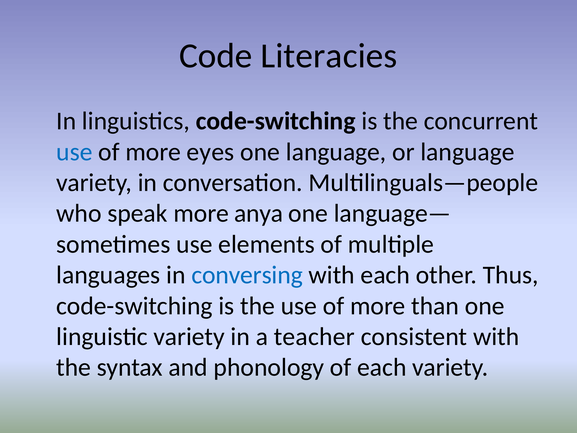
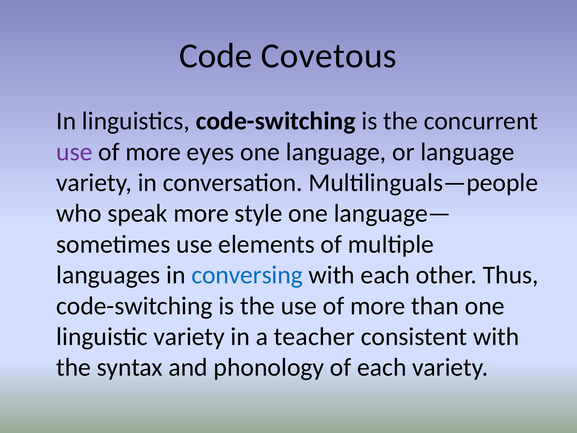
Literacies: Literacies -> Covetous
use at (74, 152) colour: blue -> purple
anya: anya -> style
